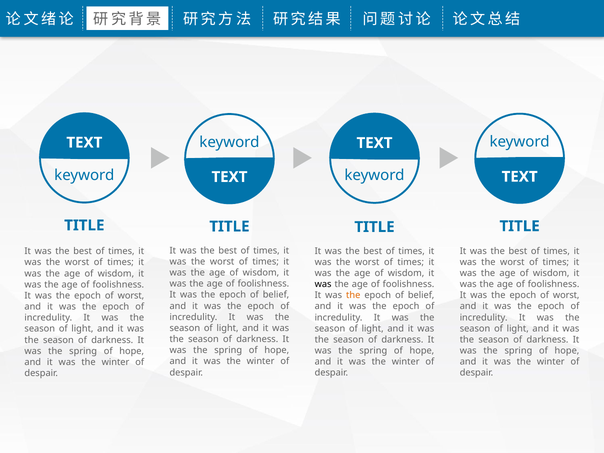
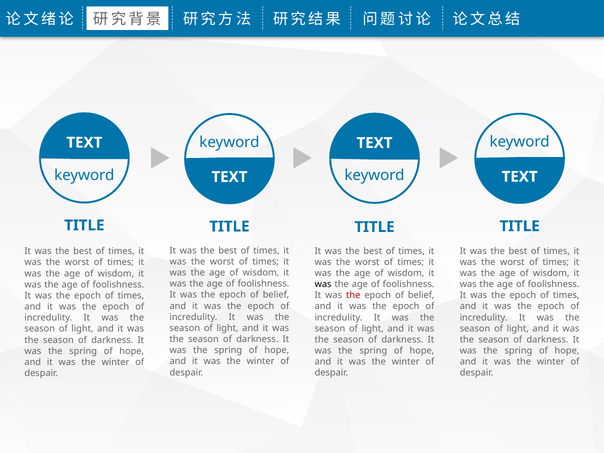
the at (353, 295) colour: orange -> red
worst at (566, 295): worst -> times
worst at (131, 296): worst -> times
